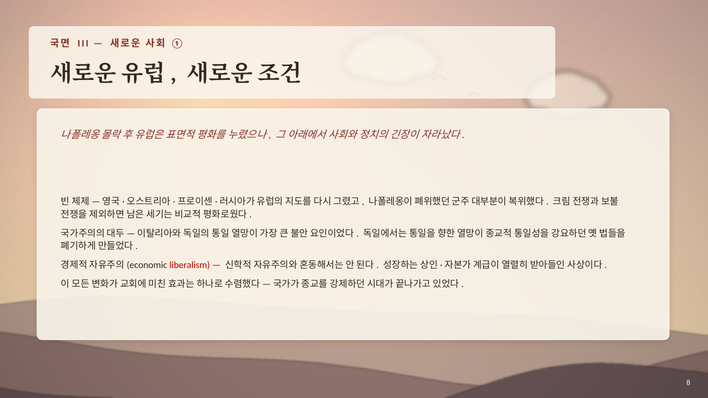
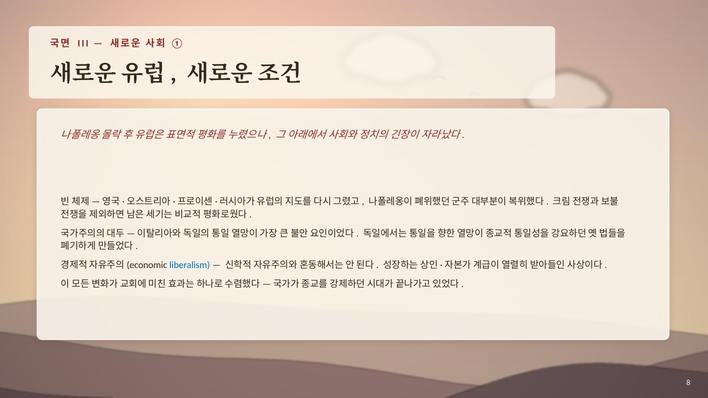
liberalism colour: red -> blue
